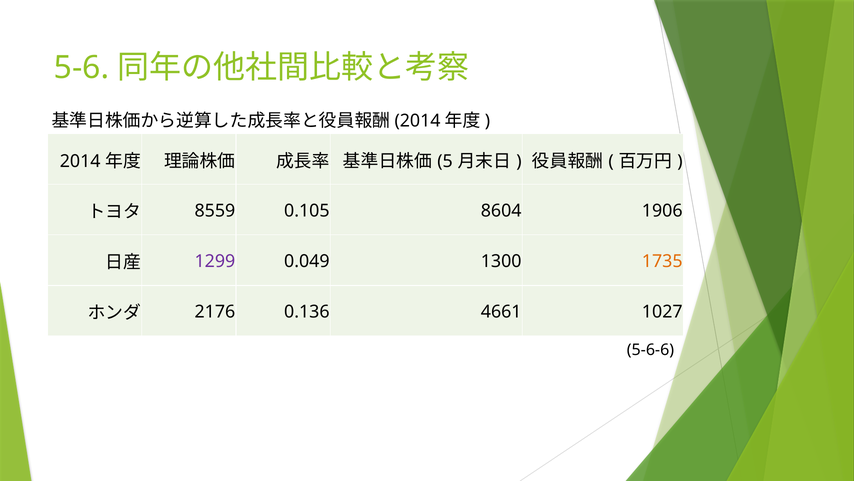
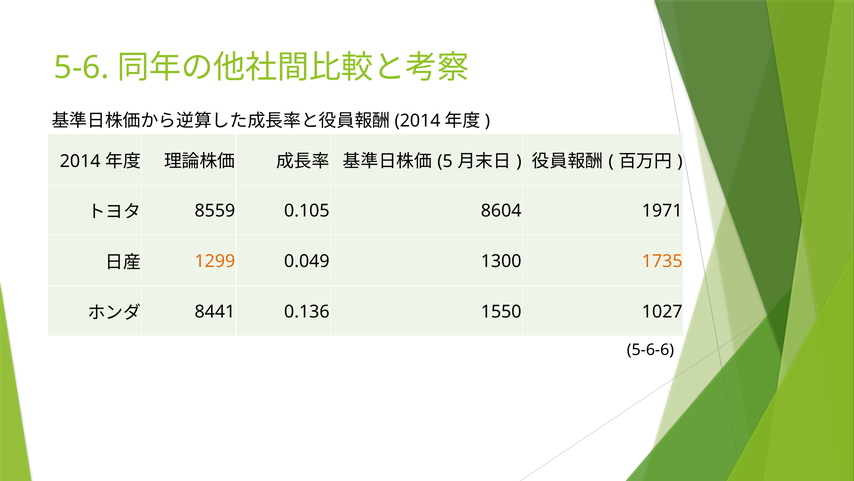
1906: 1906 -> 1971
1299 colour: purple -> orange
2176: 2176 -> 8441
4661: 4661 -> 1550
